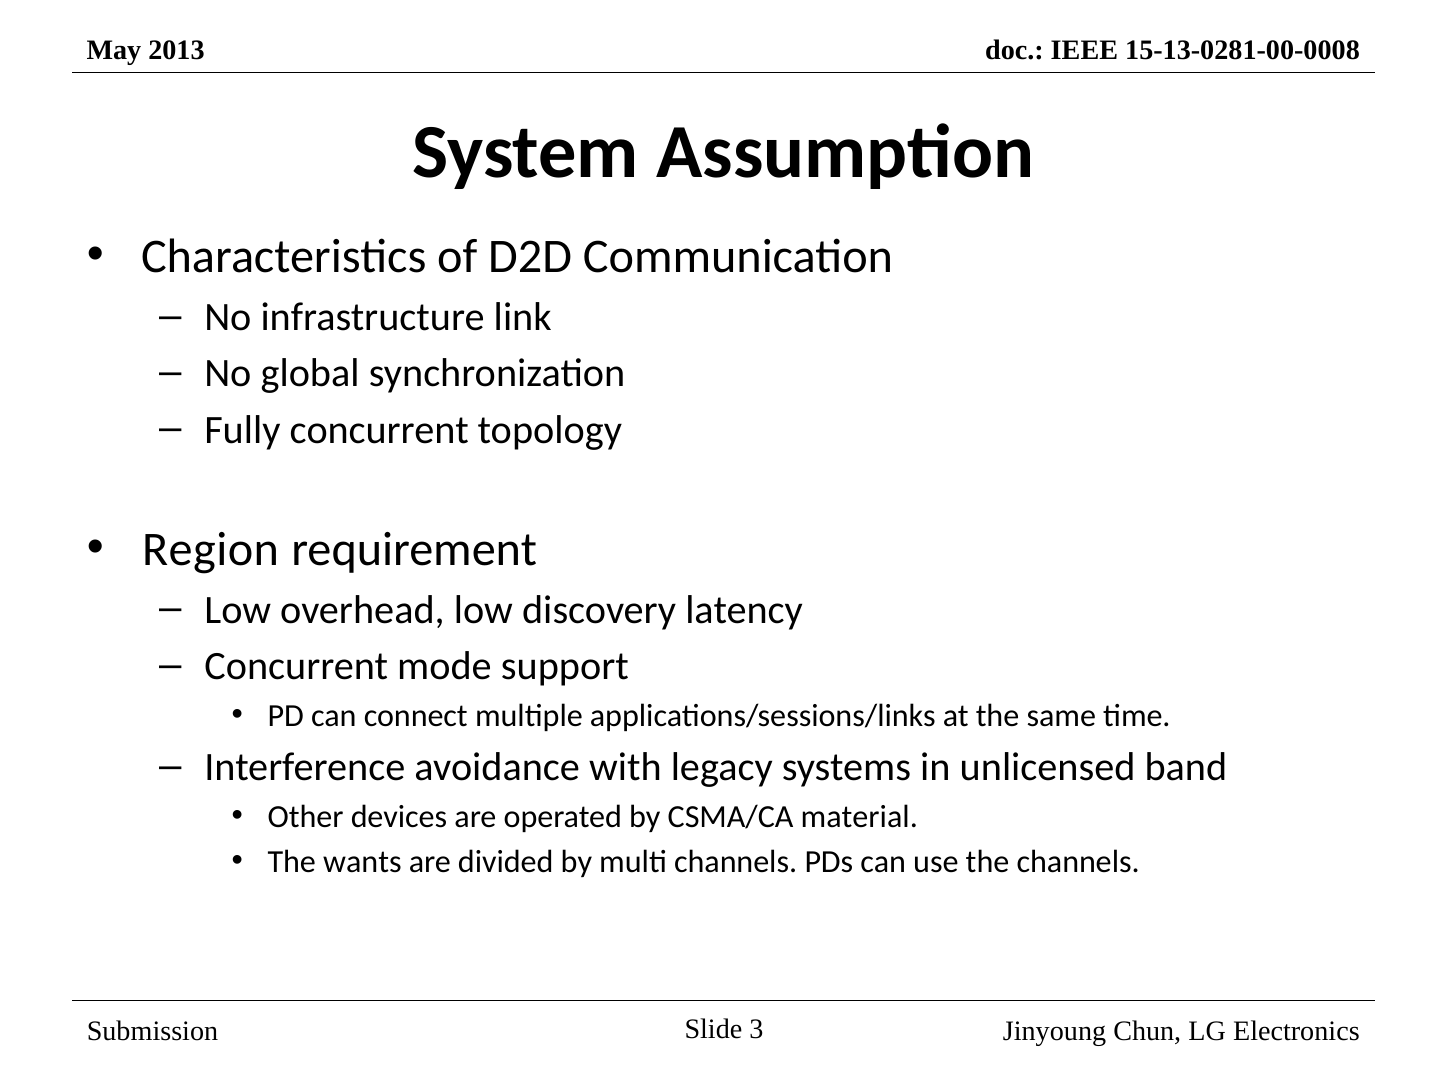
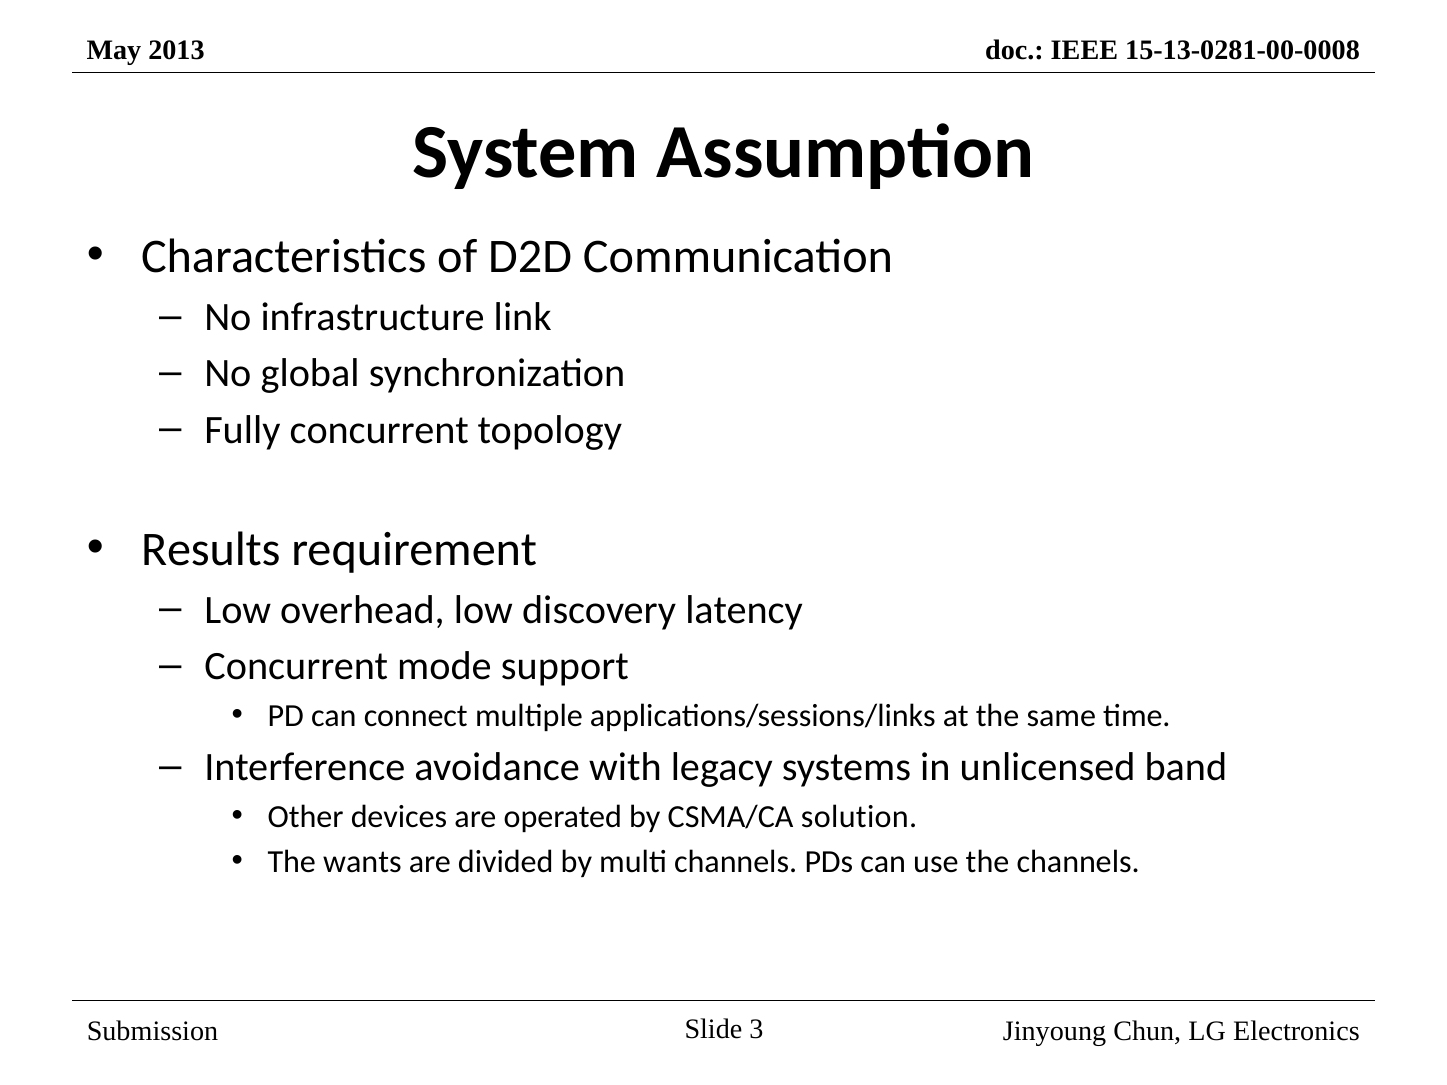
Region: Region -> Results
material: material -> solution
